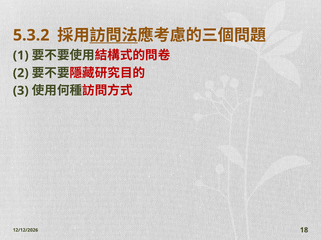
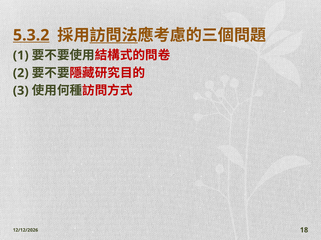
5.3.2 underline: none -> present
